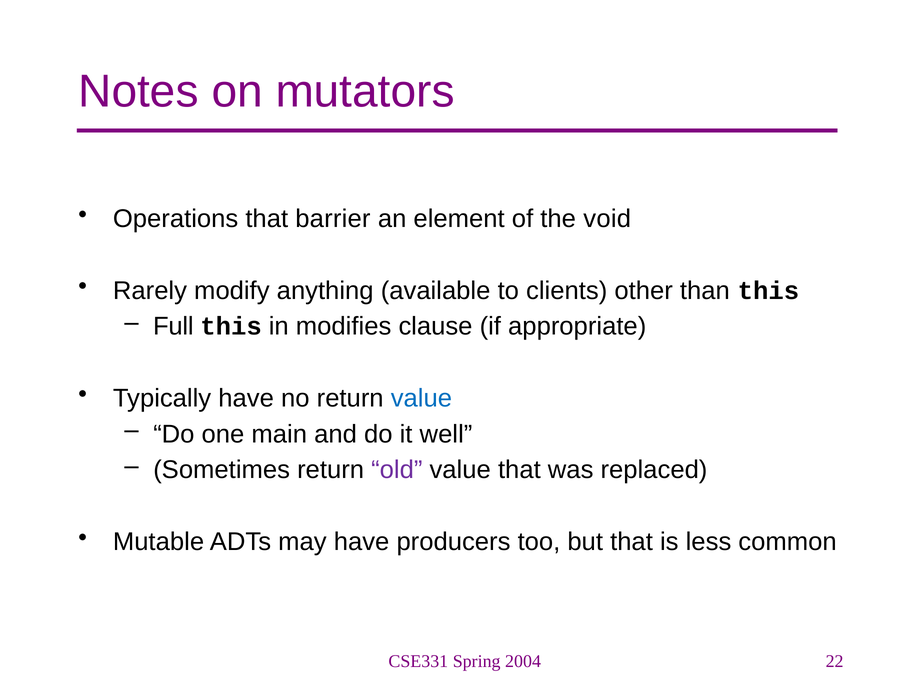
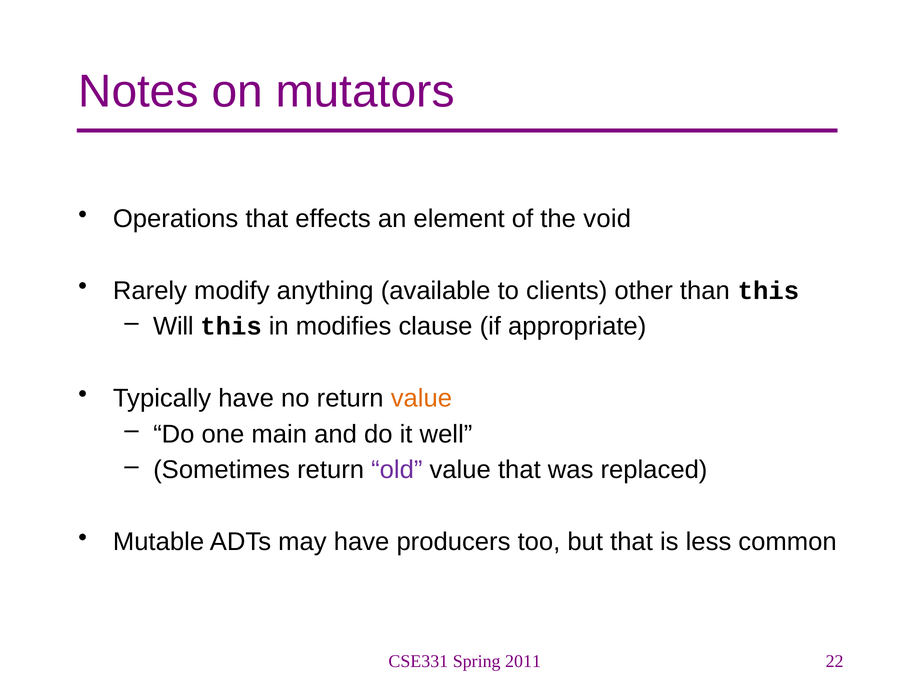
barrier: barrier -> effects
Full: Full -> Will
value at (421, 399) colour: blue -> orange
2004: 2004 -> 2011
